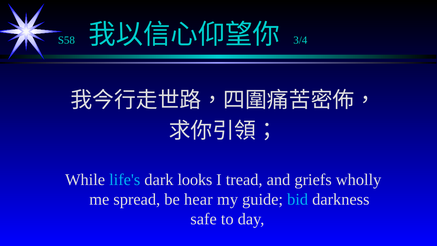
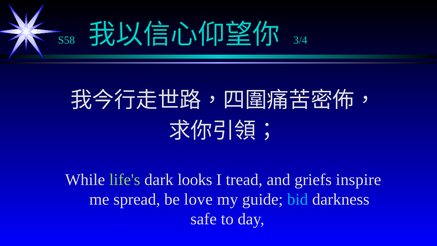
life's colour: light blue -> light green
wholly: wholly -> inspire
hear: hear -> love
